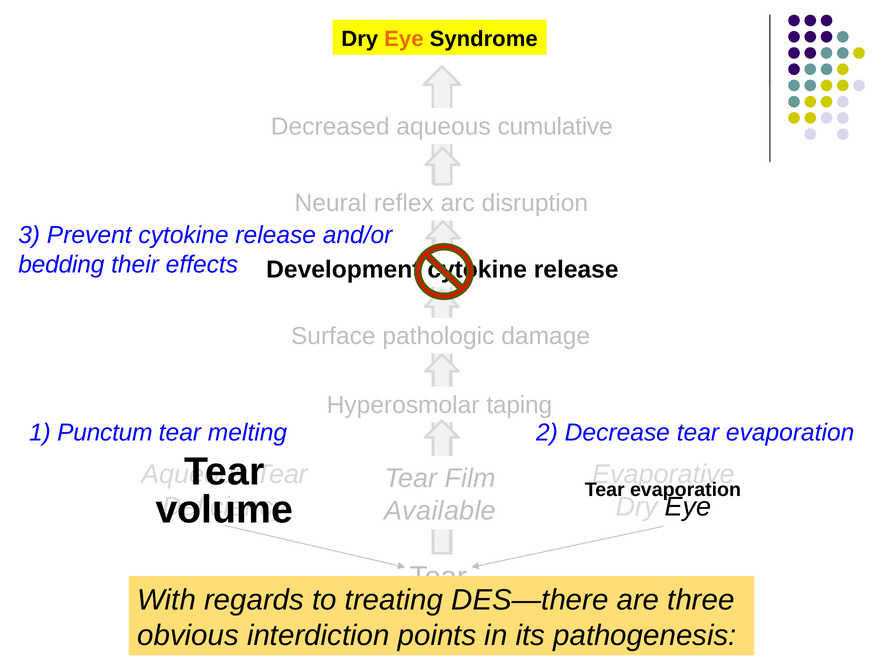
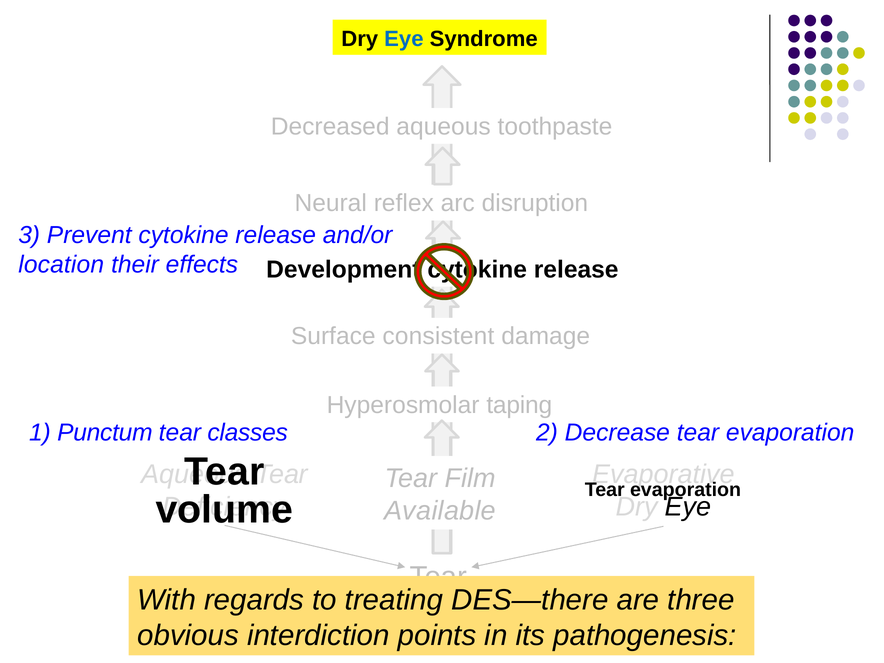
Eye at (404, 39) colour: orange -> blue
cumulative: cumulative -> toothpaste
bedding: bedding -> location
pathologic: pathologic -> consistent
melting: melting -> classes
